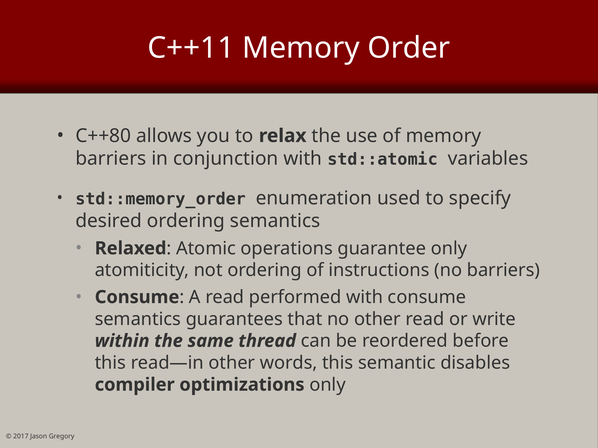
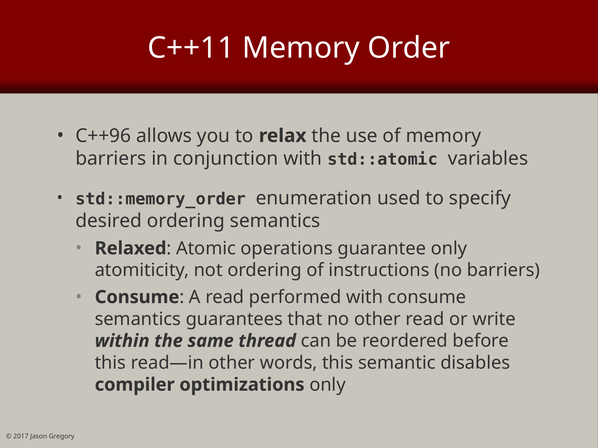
C++80: C++80 -> C++96
